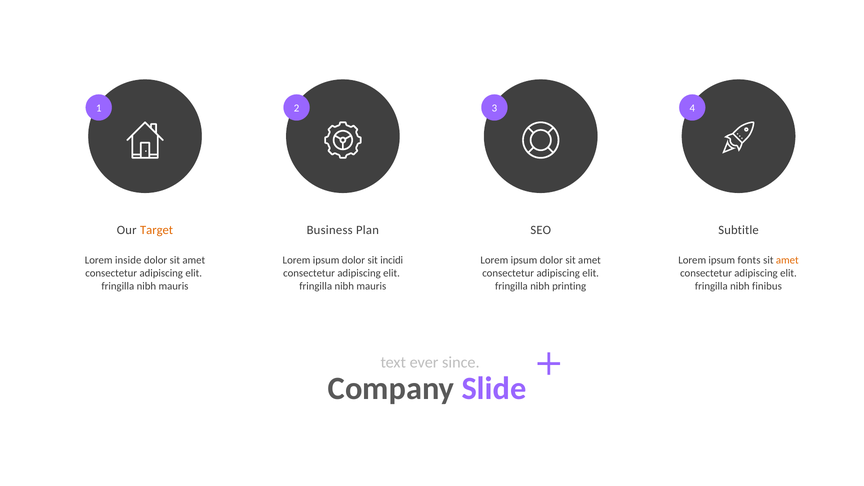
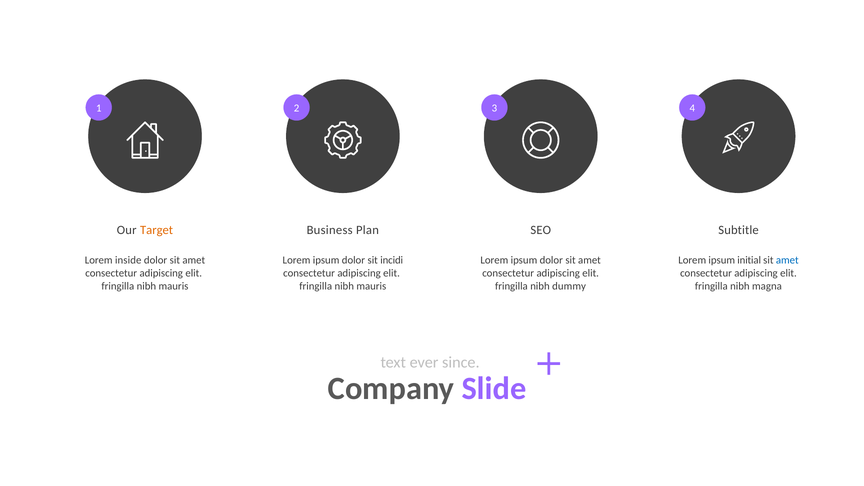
fonts: fonts -> initial
amet at (787, 260) colour: orange -> blue
printing: printing -> dummy
finibus: finibus -> magna
